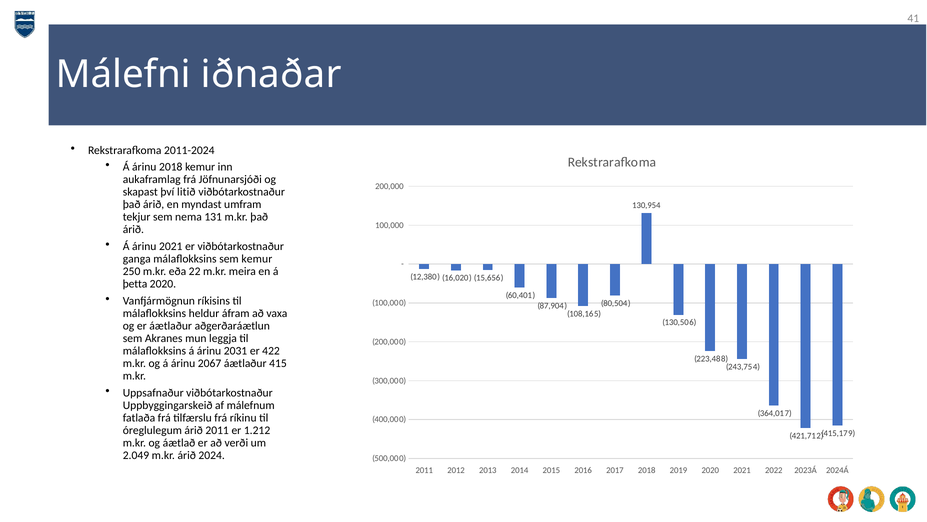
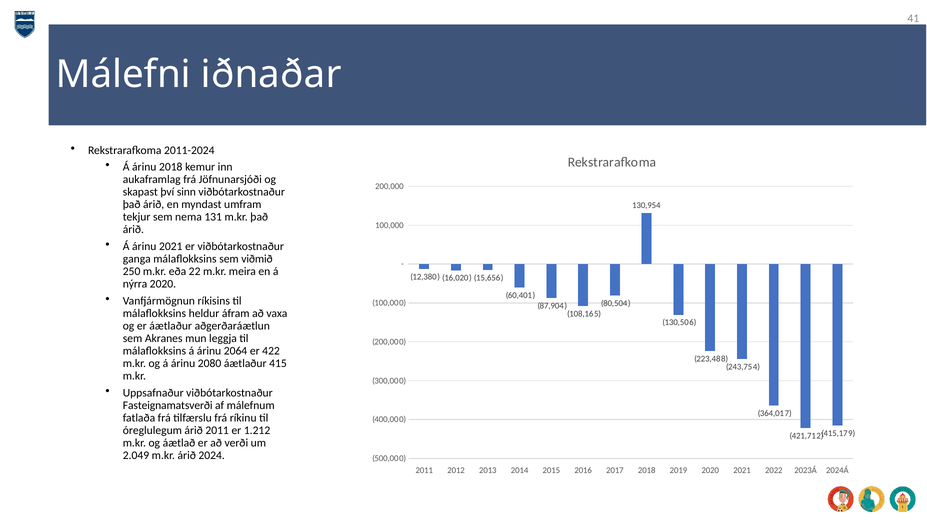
litið: litið -> sinn
sem kemur: kemur -> viðmið
þetta: þetta -> nýrra
2031: 2031 -> 2064
2067: 2067 -> 2080
Uppbyggingarskeið: Uppbyggingarskeið -> Fasteignamatsverði
